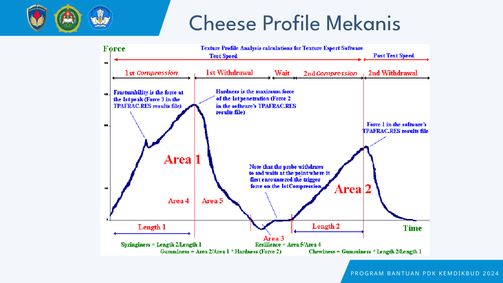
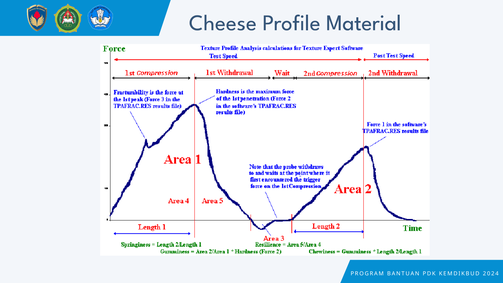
Mekanis: Mekanis -> Material
